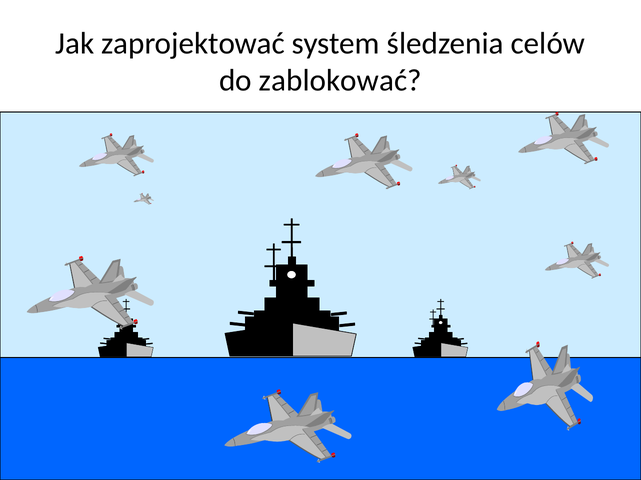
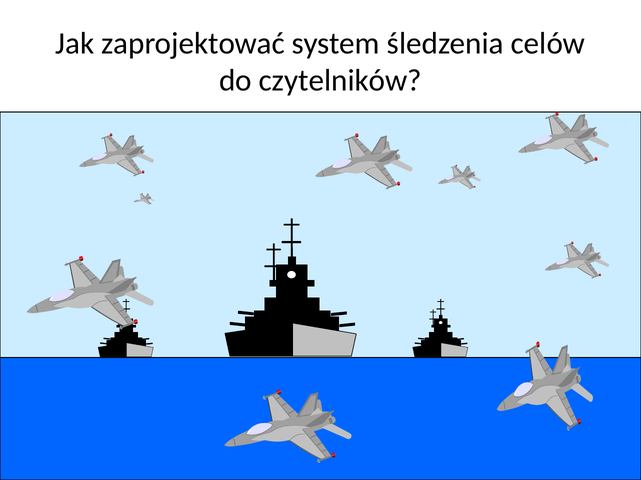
zablokować: zablokować -> czytelników
